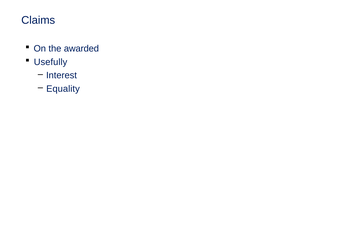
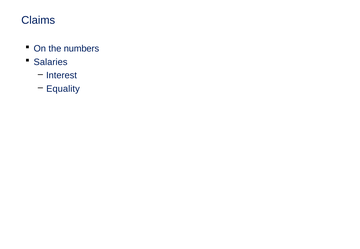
awarded: awarded -> numbers
Usefully: Usefully -> Salaries
